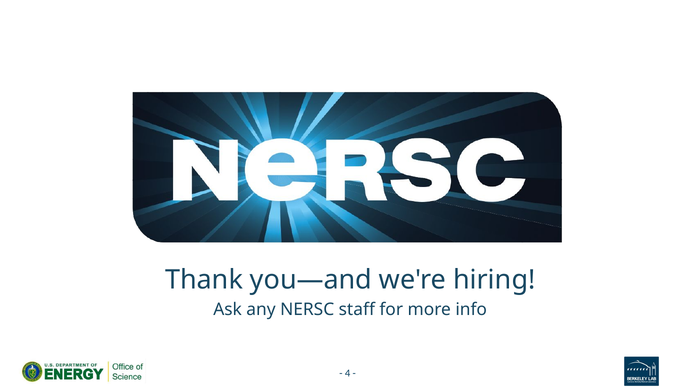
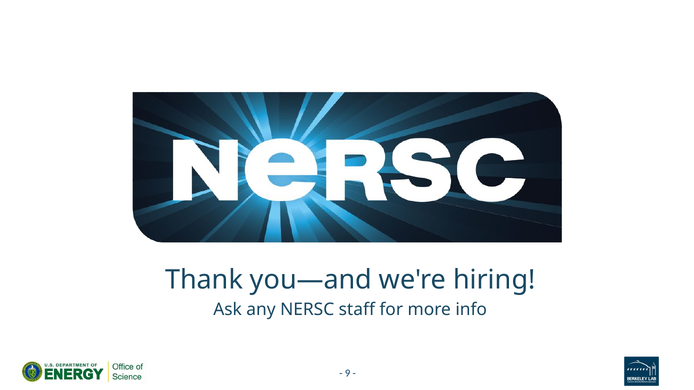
4: 4 -> 9
